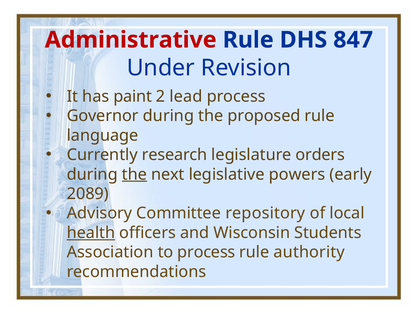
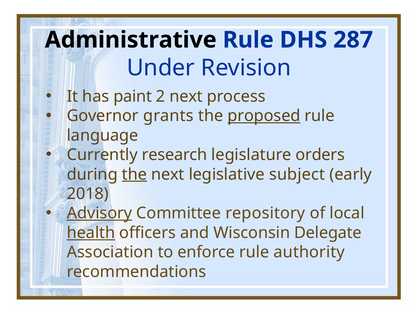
Administrative colour: red -> black
847: 847 -> 287
2 lead: lead -> next
Governor during: during -> grants
proposed underline: none -> present
powers: powers -> subject
2089: 2089 -> 2018
Advisory underline: none -> present
Students: Students -> Delegate
to process: process -> enforce
